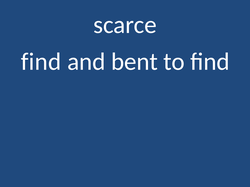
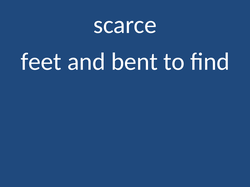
find at (41, 62): find -> feet
